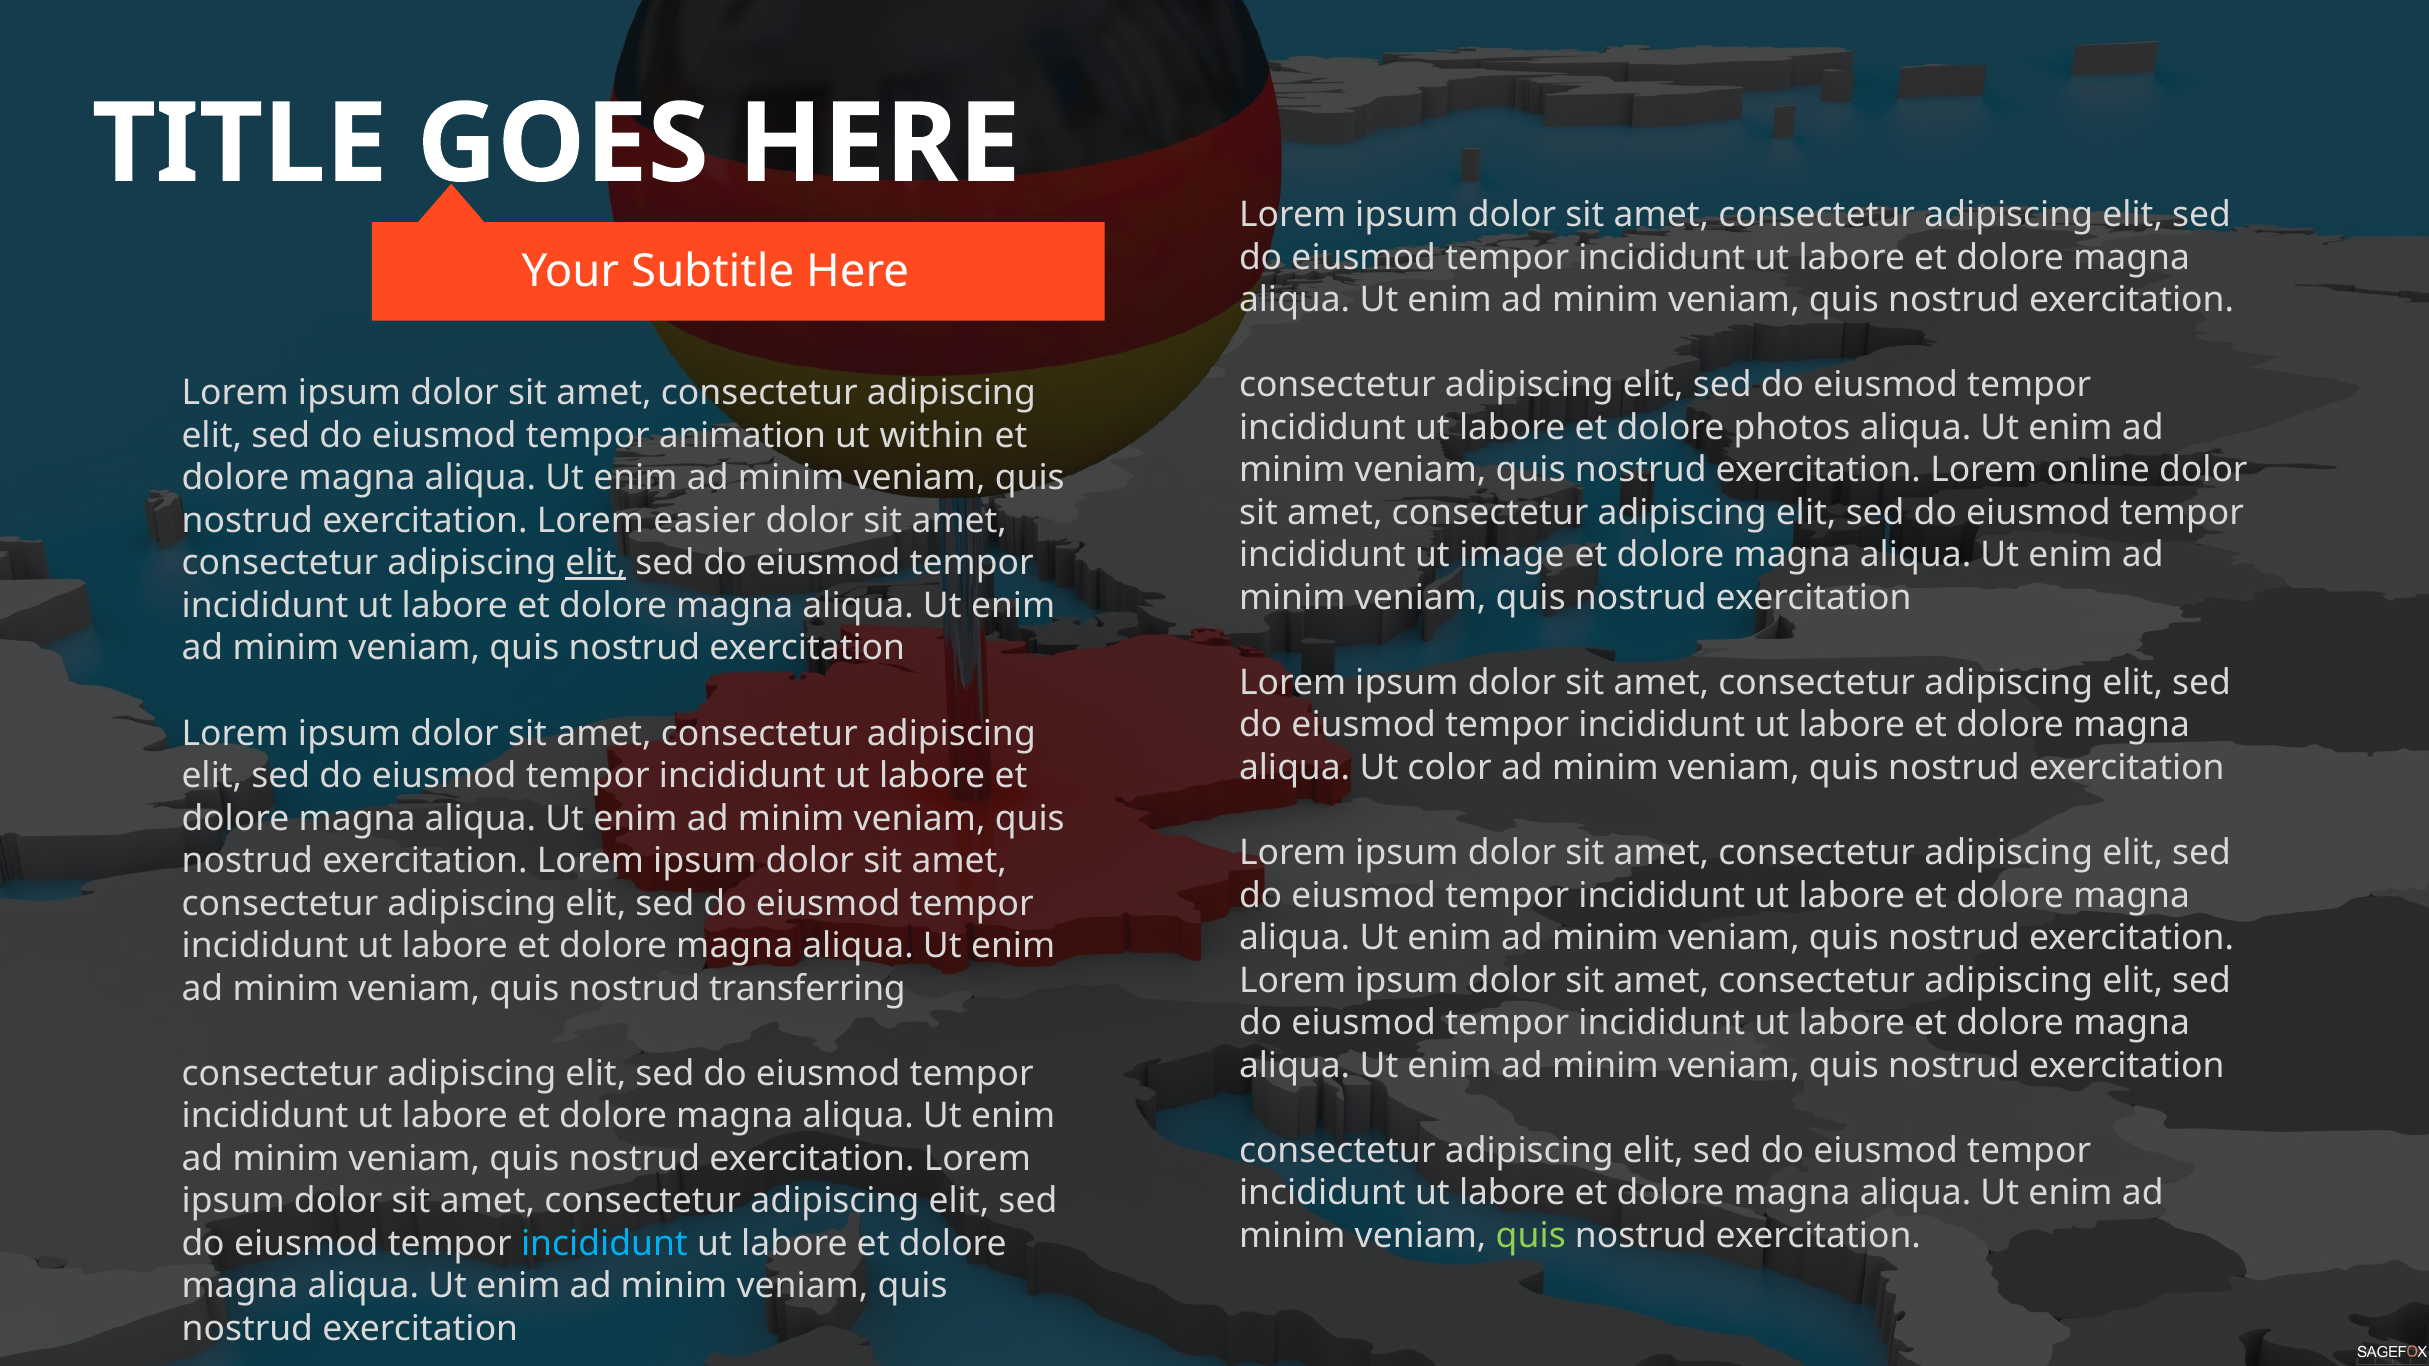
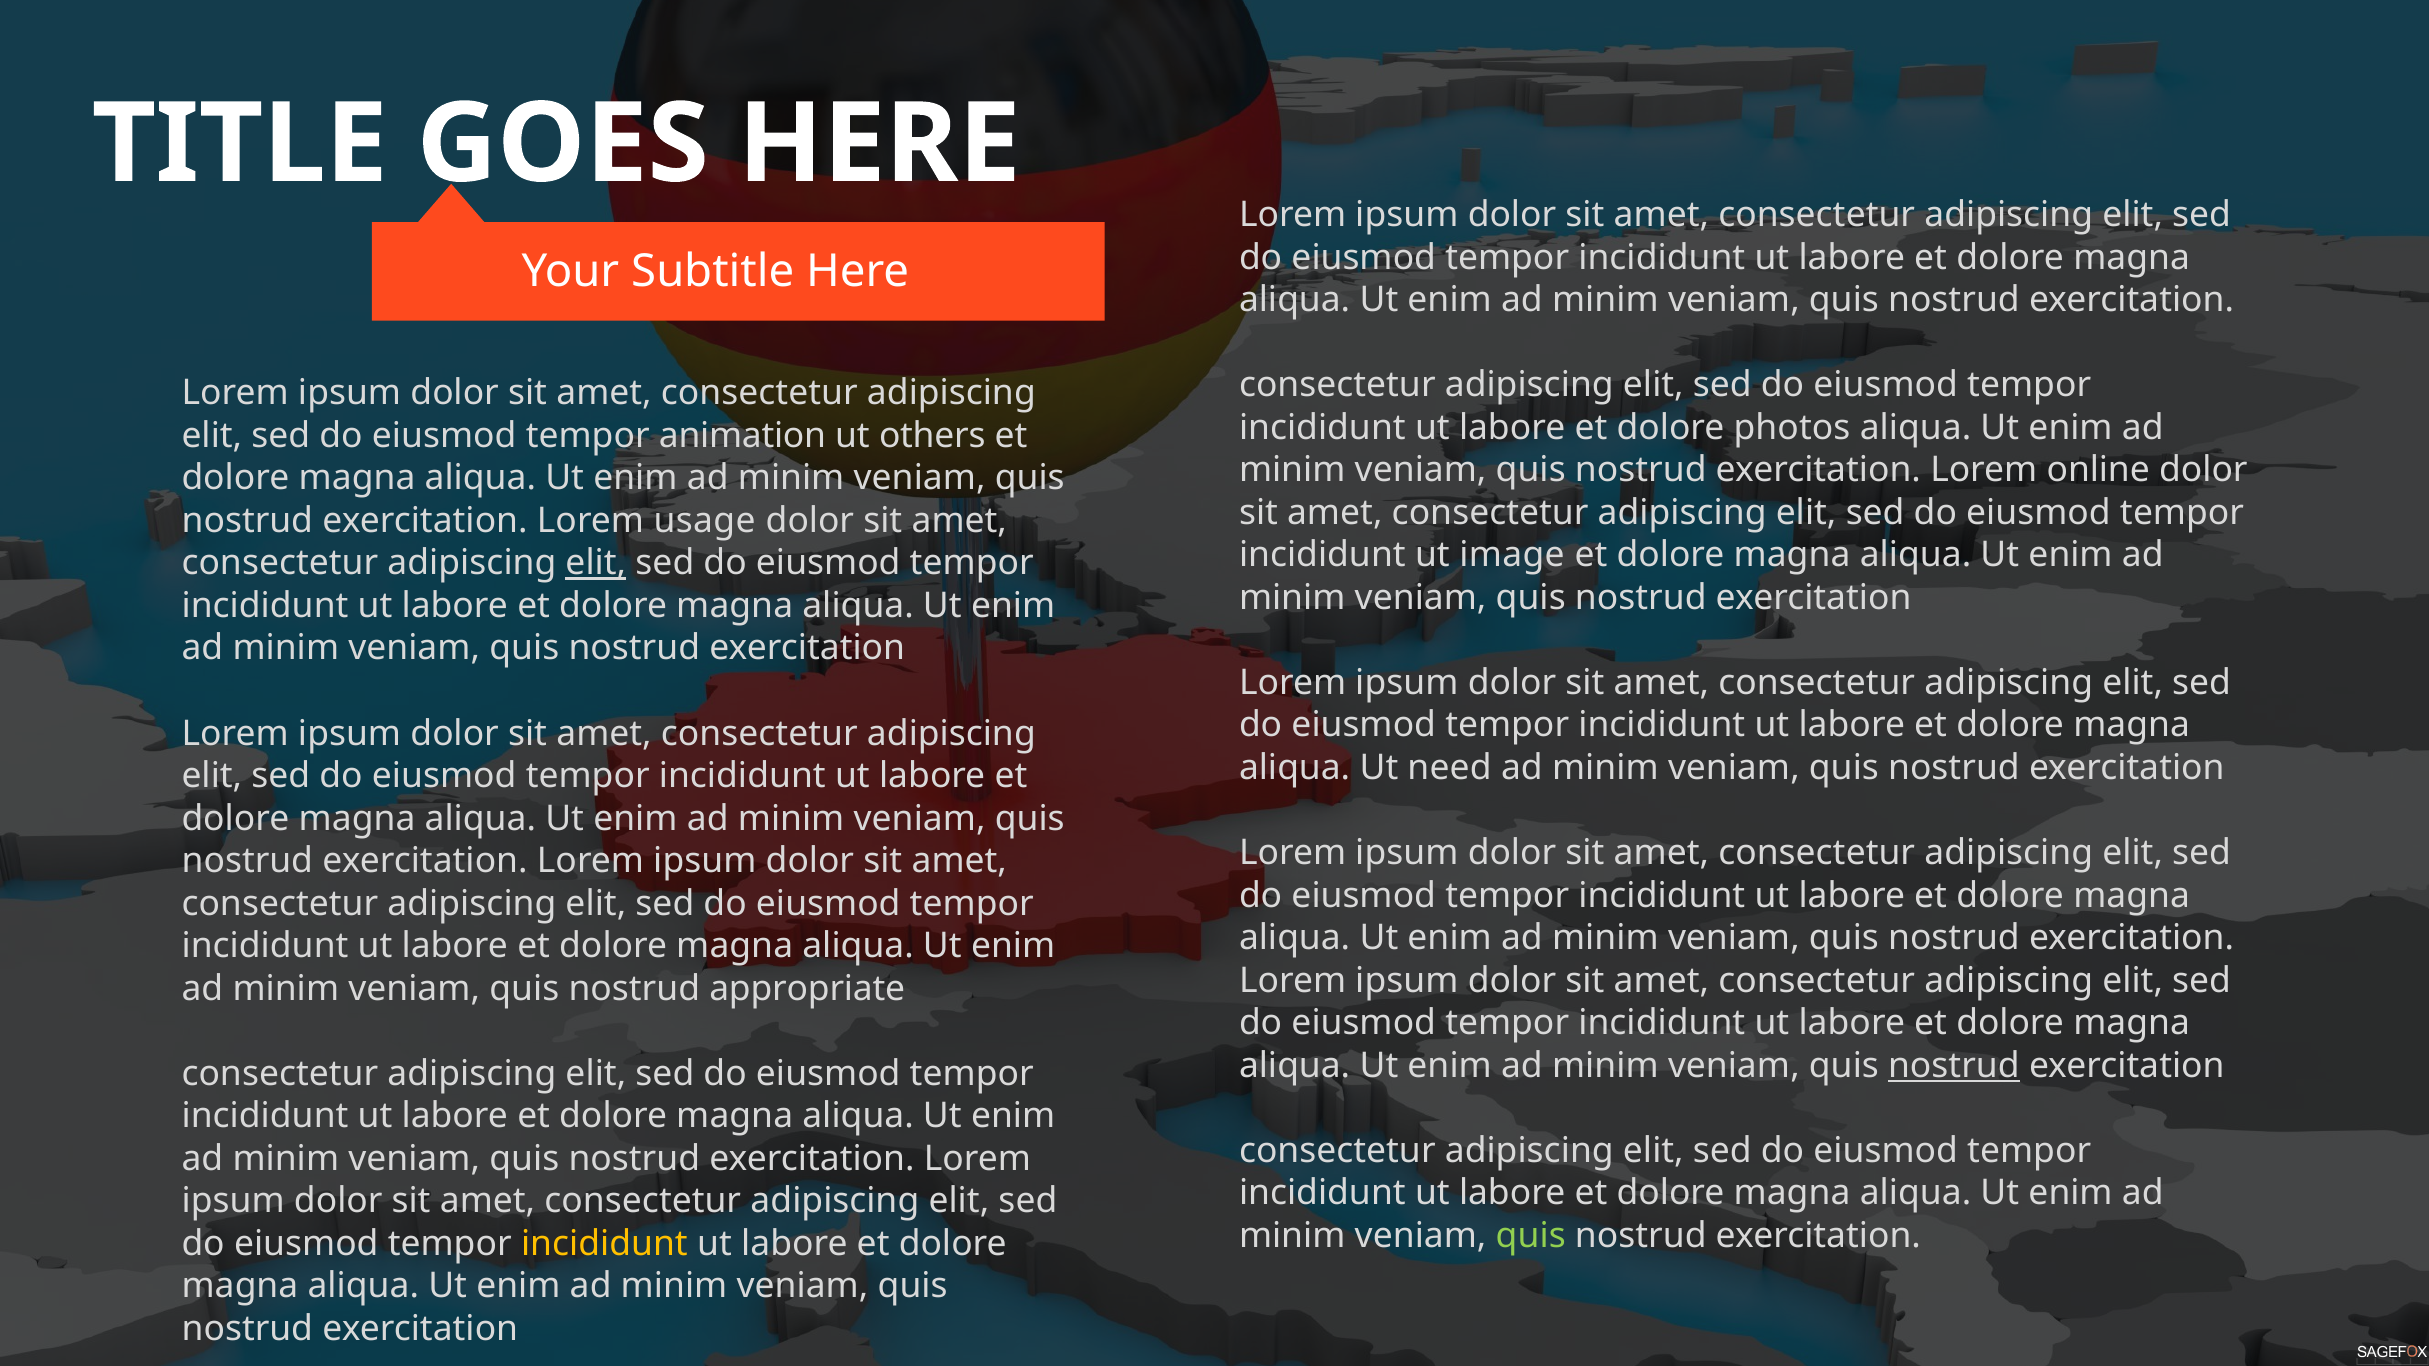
within: within -> others
easier: easier -> usage
color: color -> need
transferring: transferring -> appropriate
nostrud at (1954, 1066) underline: none -> present
incididunt at (604, 1244) colour: light blue -> yellow
